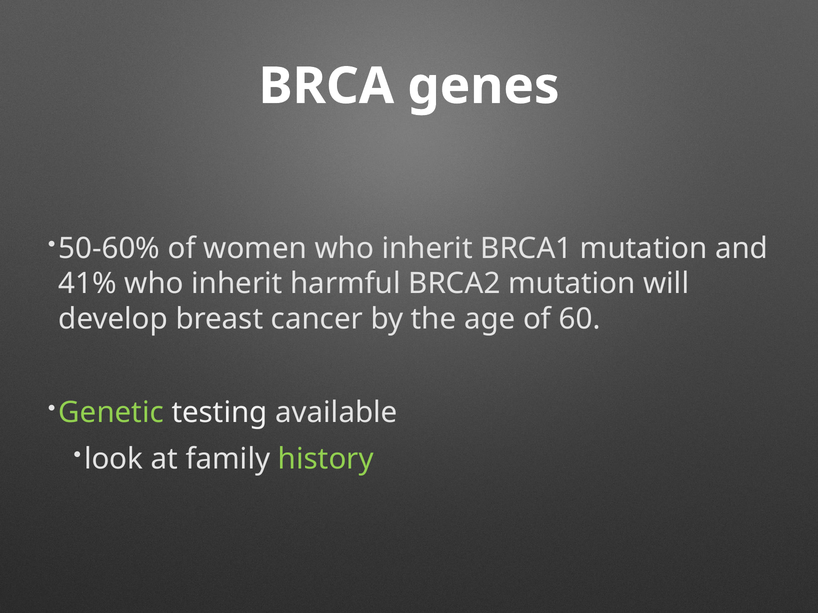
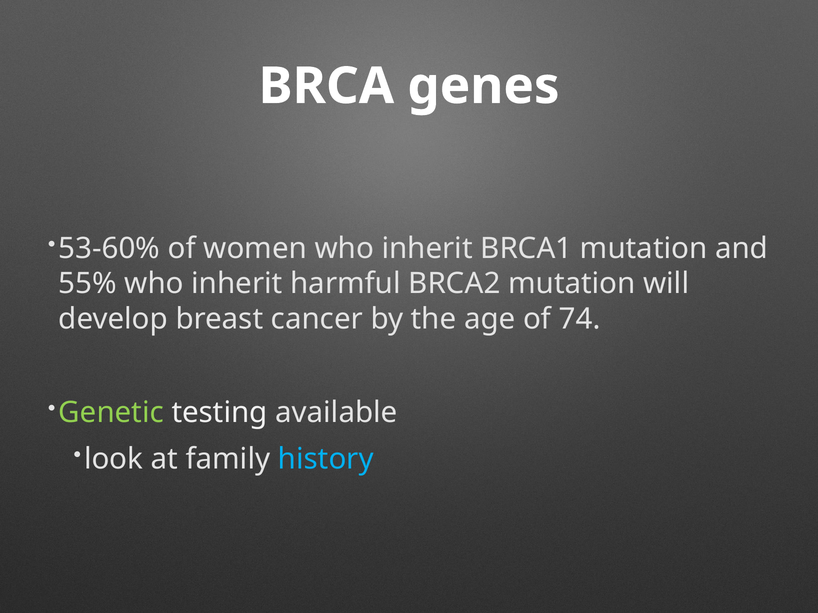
50-60%: 50-60% -> 53-60%
41%: 41% -> 55%
60: 60 -> 74
history colour: light green -> light blue
